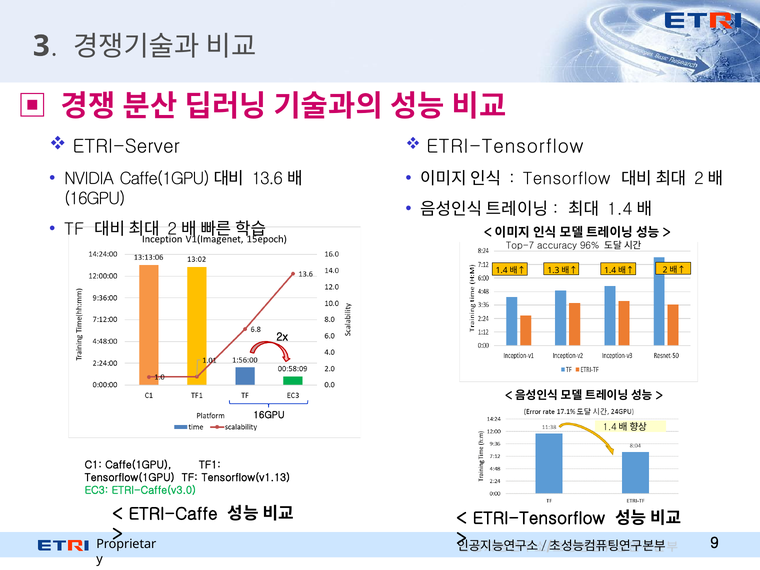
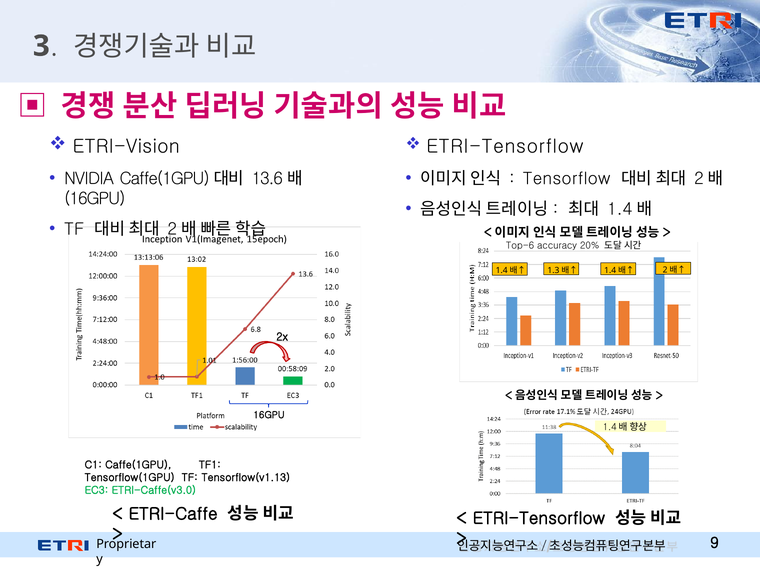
ETRI-Server: ETRI-Server -> ETRI-Vision
Top-7: Top-7 -> Top-6
96%: 96% -> 20%
